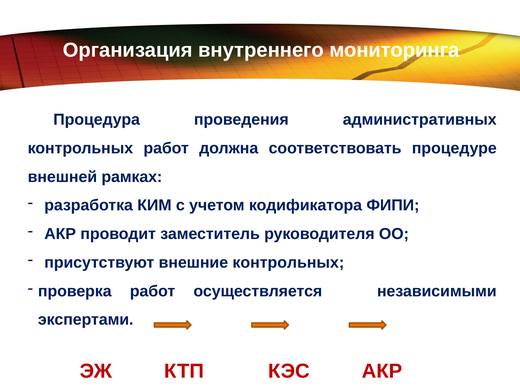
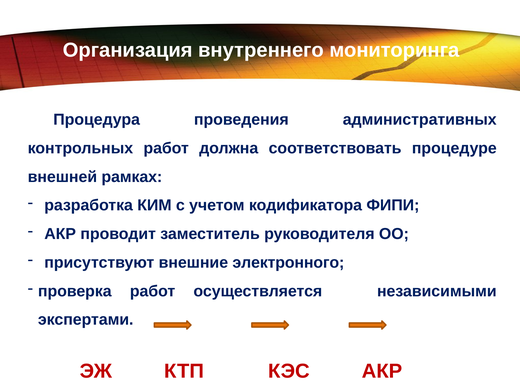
внешние контрольных: контрольных -> электронного
